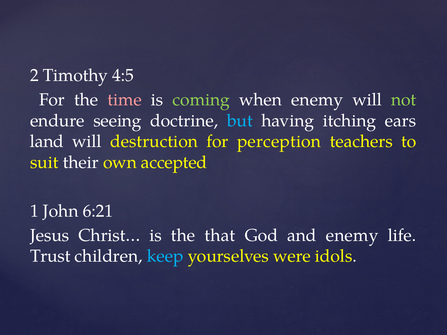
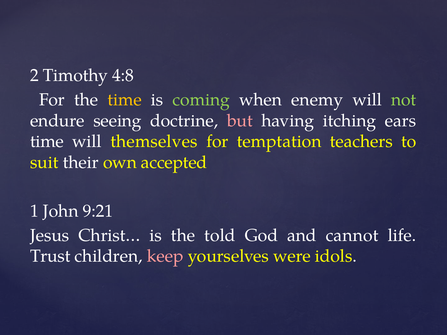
4:5: 4:5 -> 4:8
time at (125, 100) colour: pink -> yellow
but colour: light blue -> pink
land at (47, 142): land -> time
destruction: destruction -> themselves
perception: perception -> temptation
6:21: 6:21 -> 9:21
that: that -> told
and enemy: enemy -> cannot
keep colour: light blue -> pink
